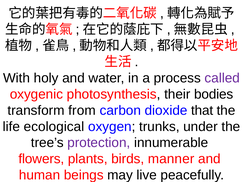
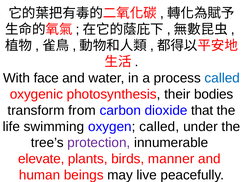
holy: holy -> face
called at (222, 78) colour: purple -> blue
ecological: ecological -> swimming
oxygen trunks: trunks -> called
flowers: flowers -> elevate
